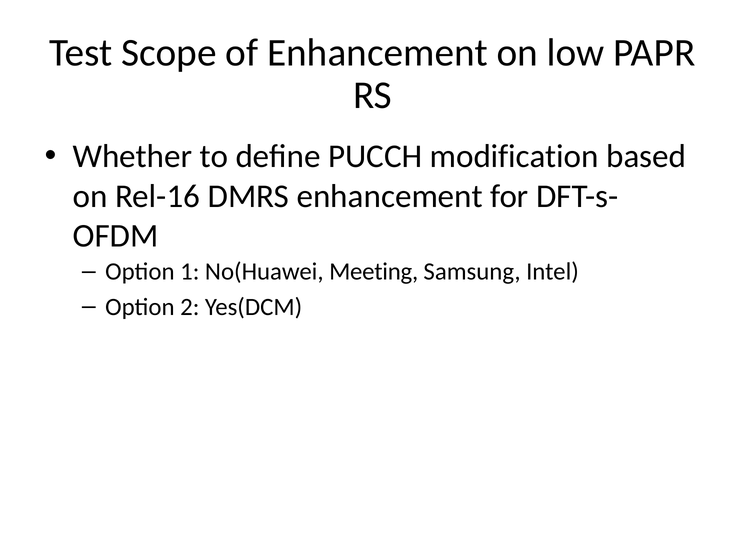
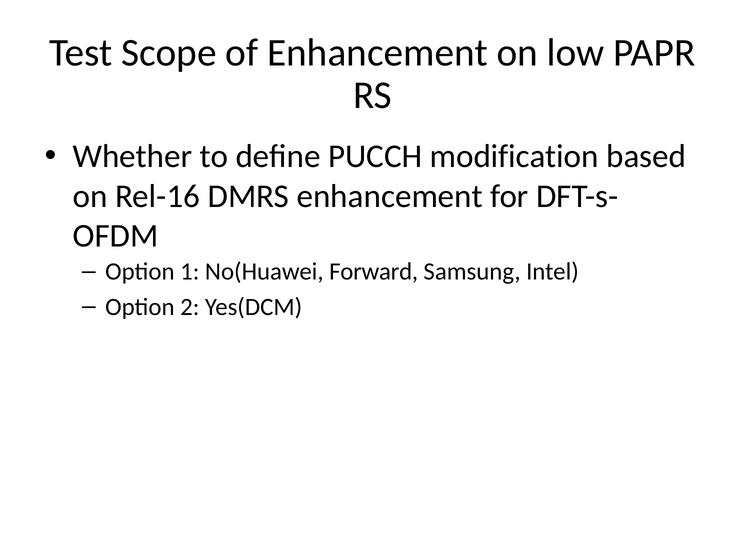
Meeting: Meeting -> Forward
